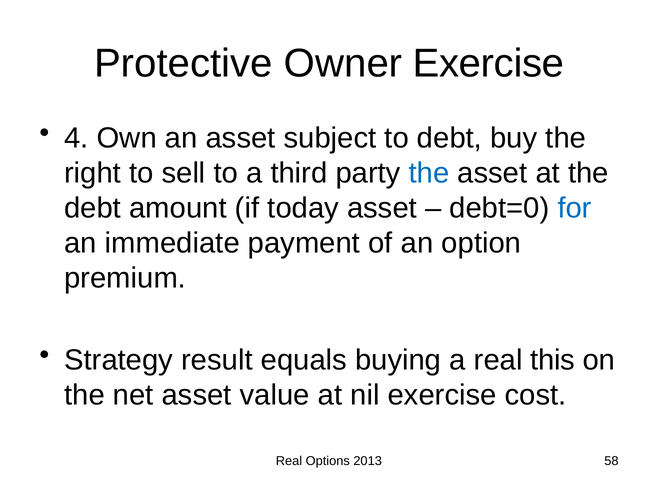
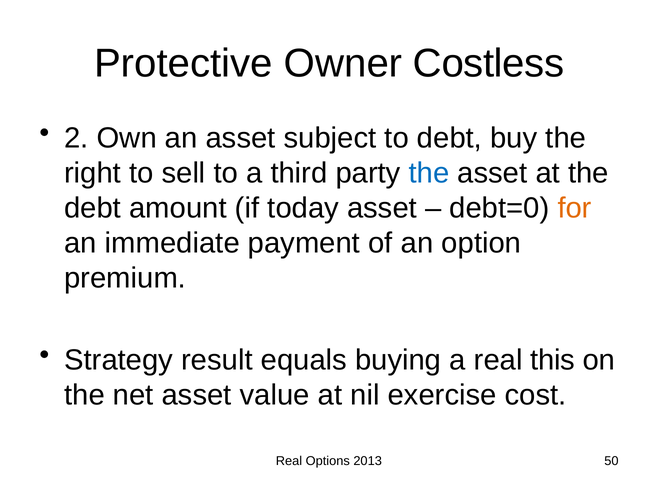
Owner Exercise: Exercise -> Costless
4: 4 -> 2
for colour: blue -> orange
58: 58 -> 50
